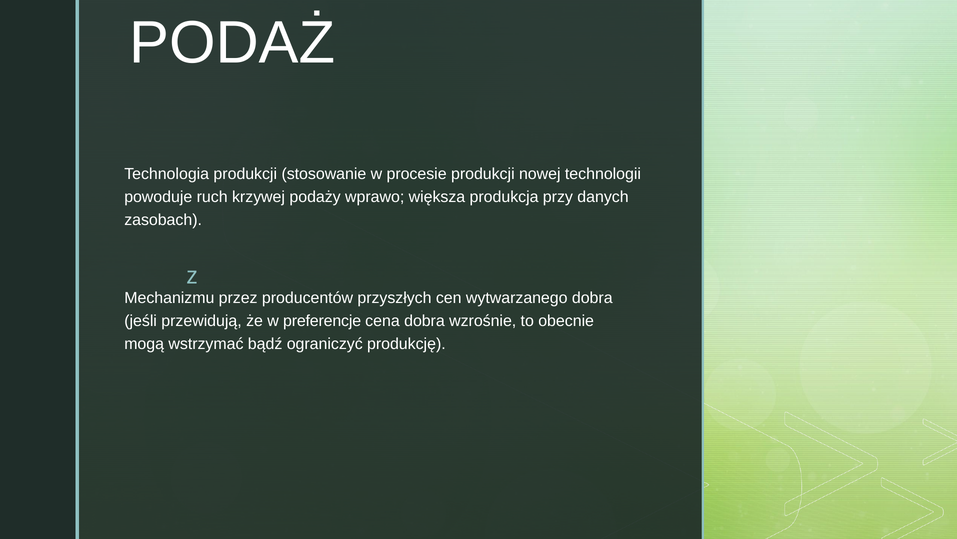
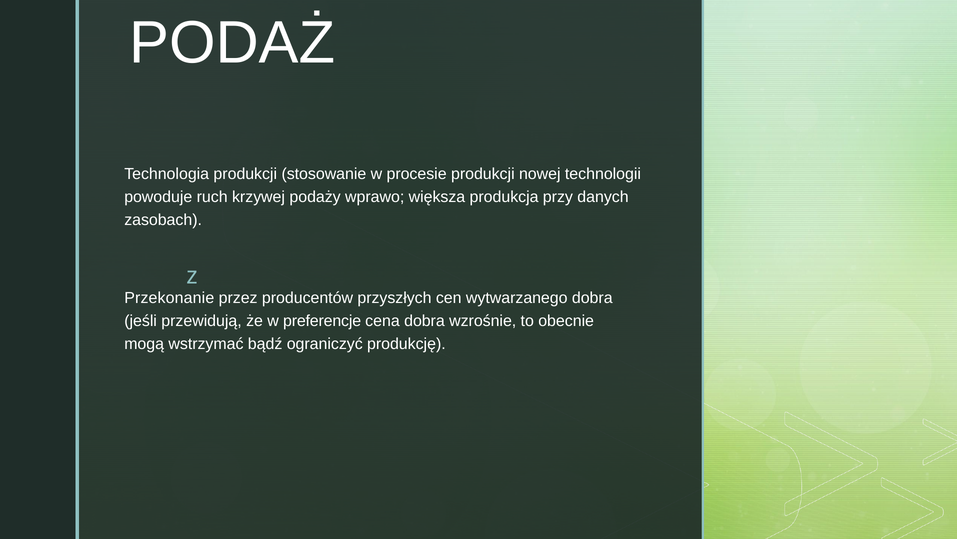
Mechanizmu: Mechanizmu -> Przekonanie
